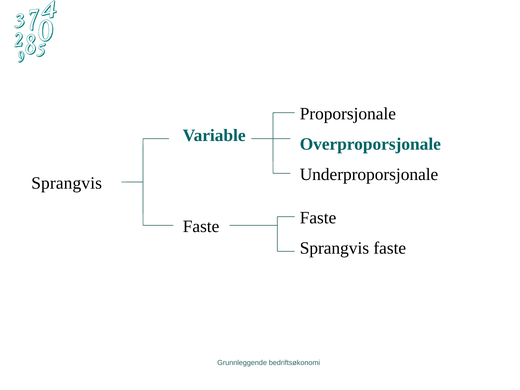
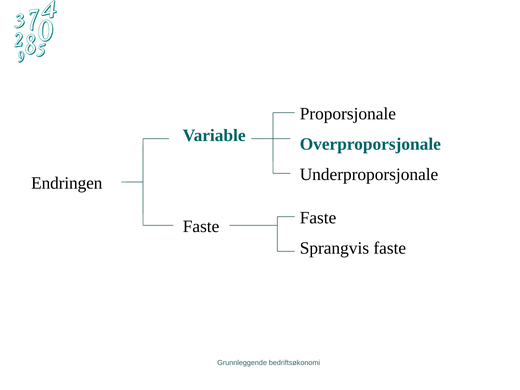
Sprangvis at (67, 183): Sprangvis -> Endringen
